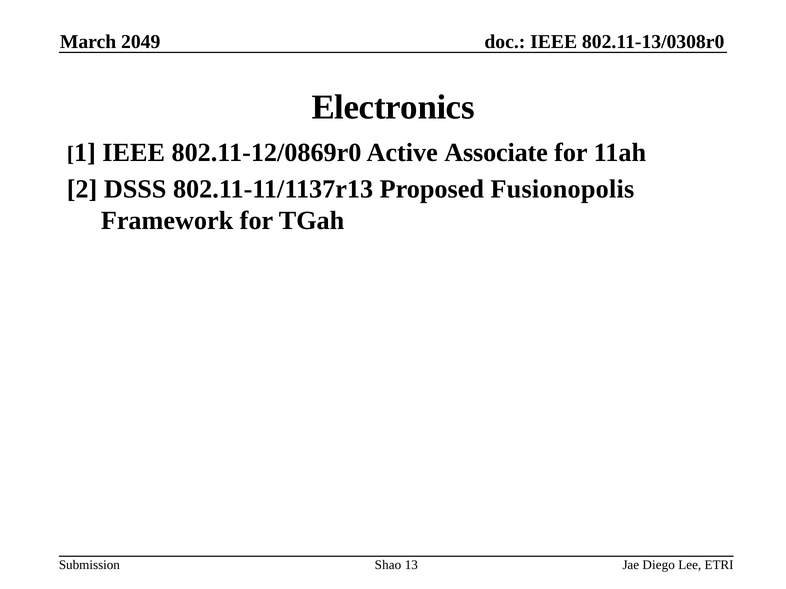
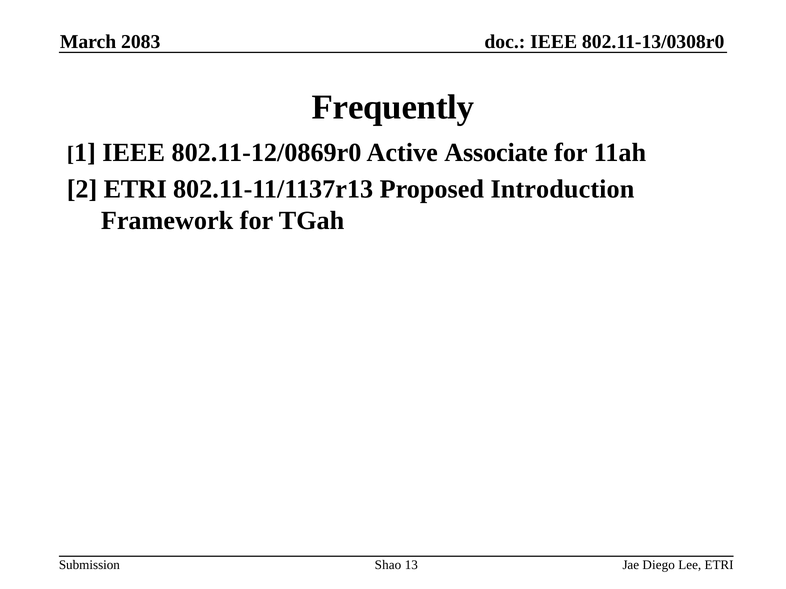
2049: 2049 -> 2083
Electronics: Electronics -> Frequently
2 DSSS: DSSS -> ETRI
Fusionopolis: Fusionopolis -> Introduction
